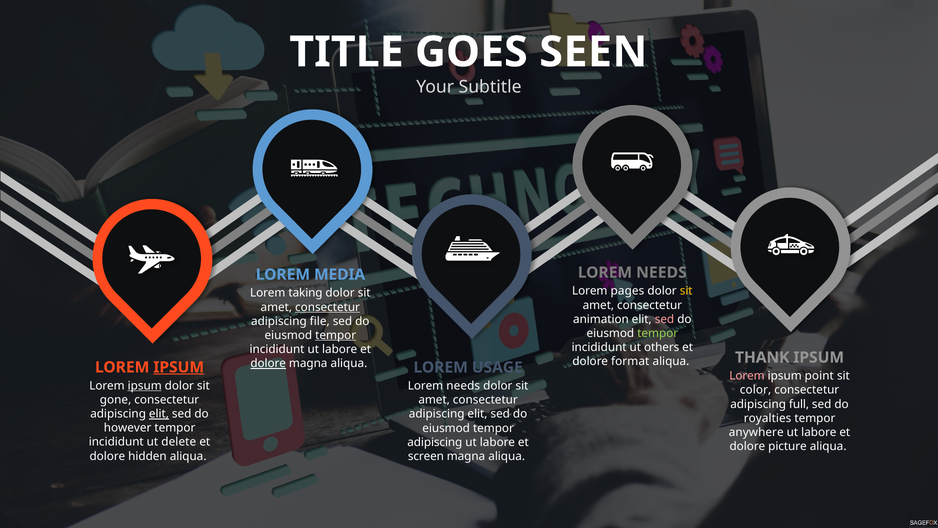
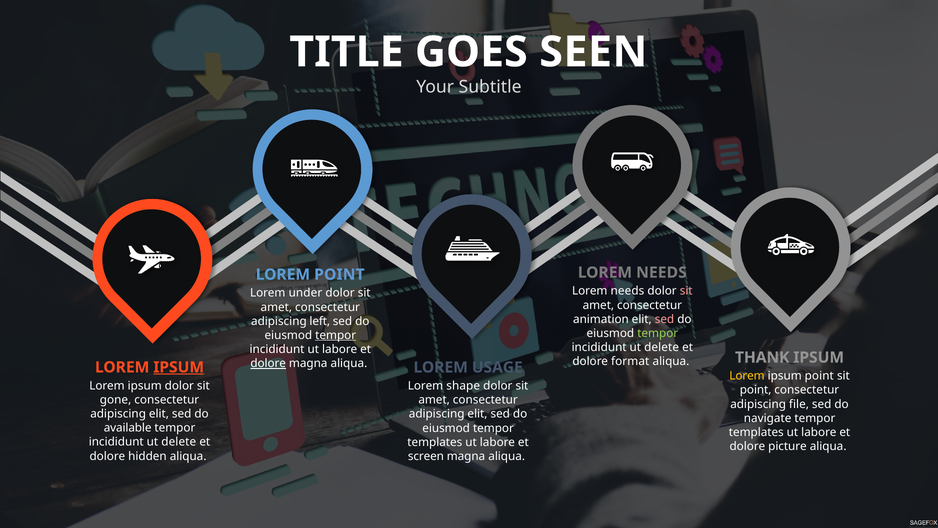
LOREM MEDIA: MEDIA -> POINT
pages at (627, 291): pages -> needs
sit at (686, 291) colour: yellow -> pink
taking: taking -> under
consectetur at (328, 307) underline: present -> none
file: file -> left
others at (662, 347): others -> delete
Lorem at (747, 376) colour: pink -> yellow
ipsum at (145, 385) underline: present -> none
needs at (463, 386): needs -> shape
color at (756, 390): color -> point
full: full -> file
elit at (159, 414) underline: present -> none
royalties: royalties -> navigate
however: however -> available
anywhere at (756, 432): anywhere -> templates
adipiscing at (435, 442): adipiscing -> templates
